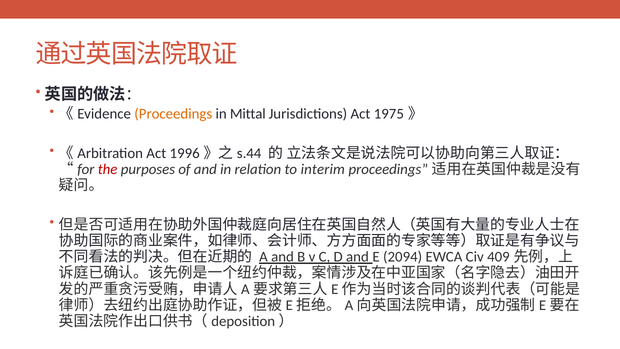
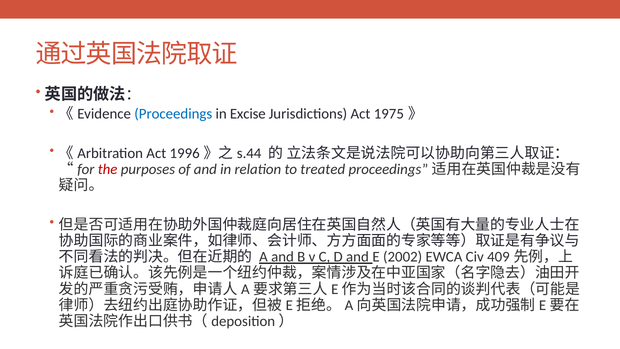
Proceedings colour: orange -> blue
Mittal: Mittal -> Excise
interim: interim -> treated
2094: 2094 -> 2002
